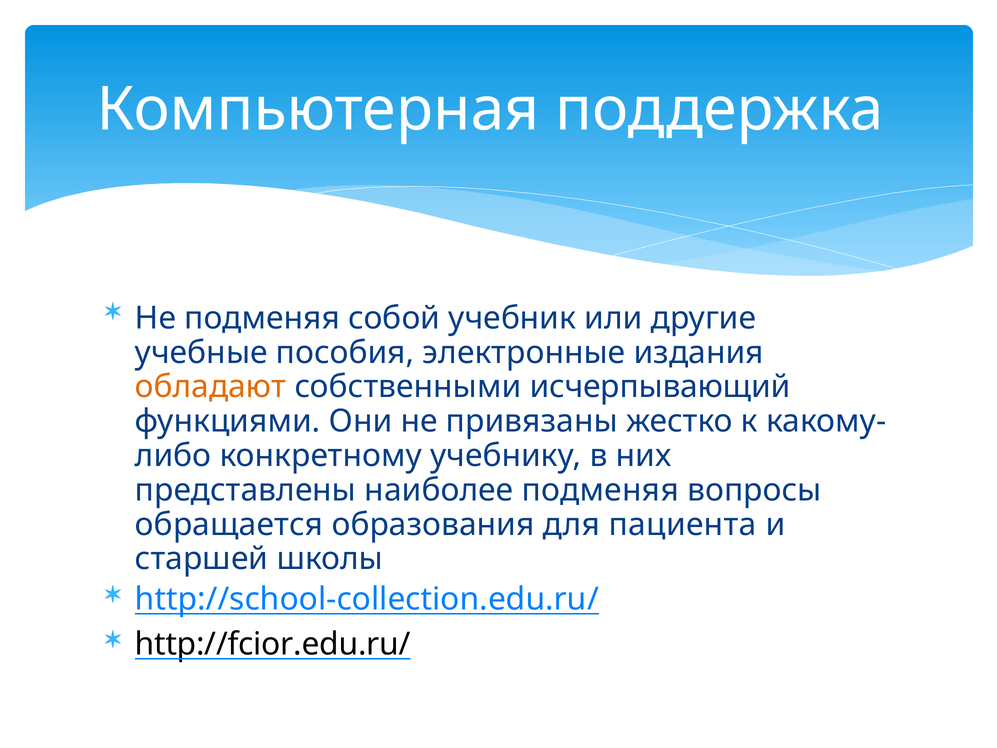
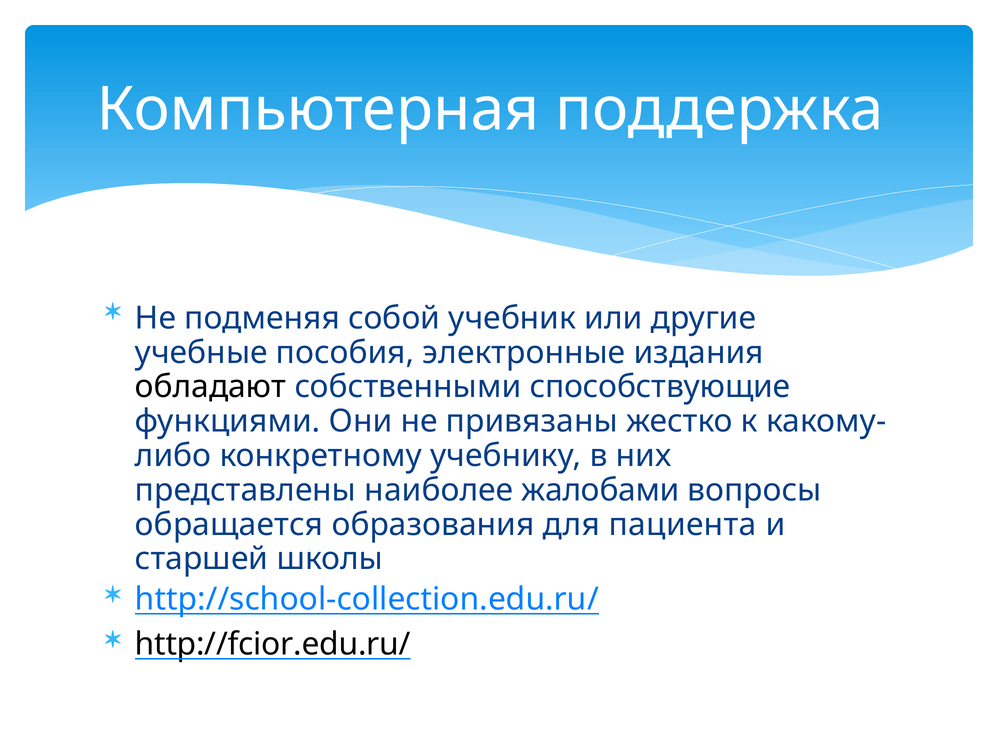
обладают colour: orange -> black
исчерпывающий: исчерпывающий -> способствующие
наиболее подменяя: подменяя -> жалобами
